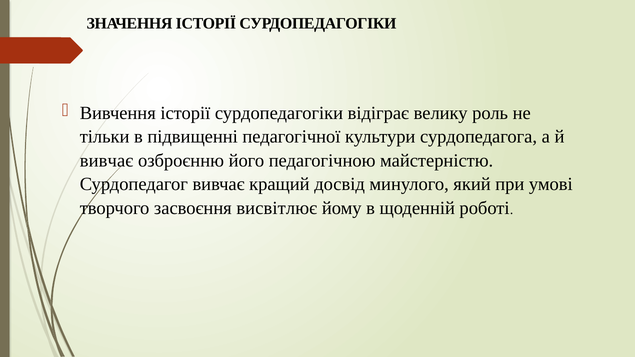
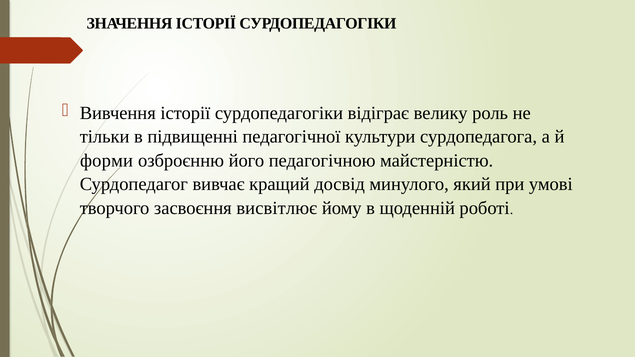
вивчає at (107, 161): вивчає -> форми
